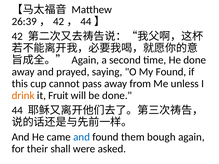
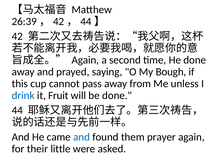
My Found: Found -> Bough
drink colour: orange -> blue
bough: bough -> prayer
shall: shall -> little
